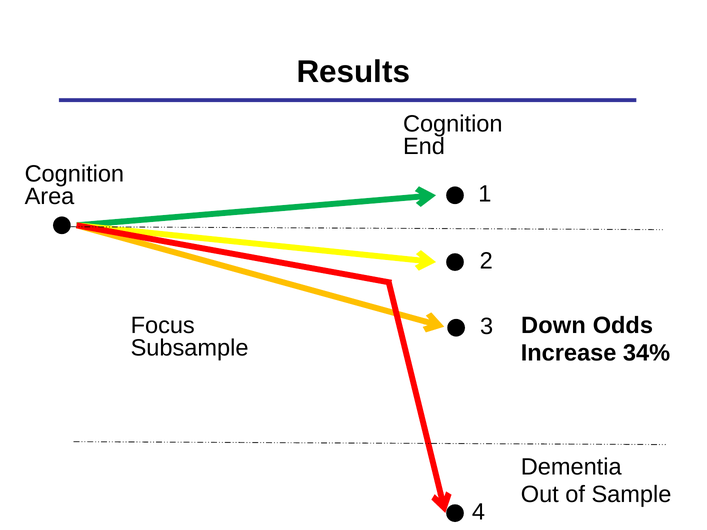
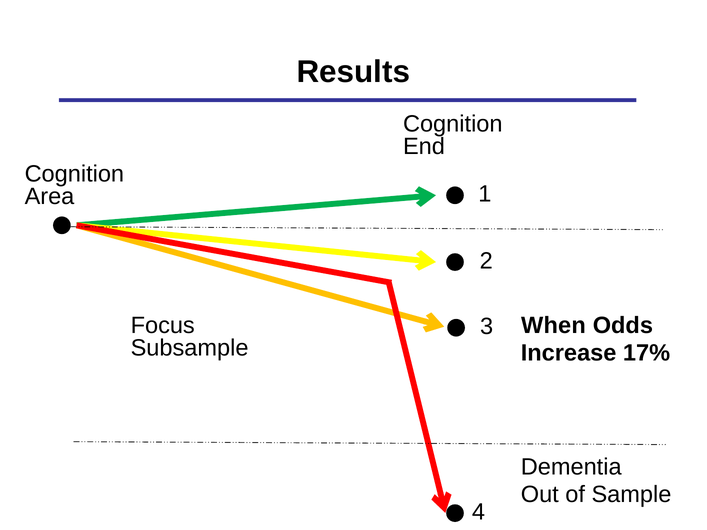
Down: Down -> When
34%: 34% -> 17%
